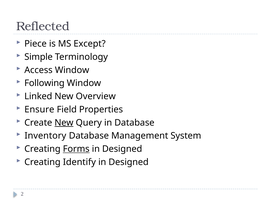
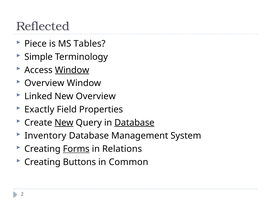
Except: Except -> Tables
Window at (72, 70) underline: none -> present
Following at (44, 83): Following -> Overview
Ensure: Ensure -> Exactly
Database at (134, 122) underline: none -> present
Designed at (122, 148): Designed -> Relations
Identify: Identify -> Buttons
Designed at (129, 161): Designed -> Common
